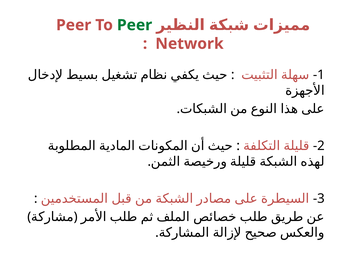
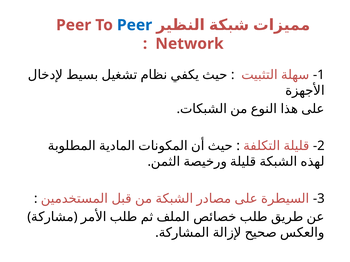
Peer at (135, 25) colour: green -> blue
